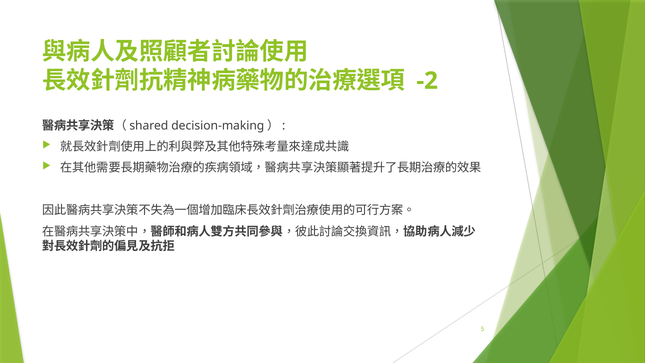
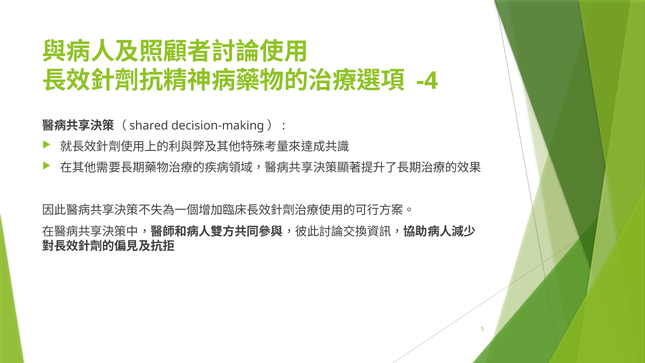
-2: -2 -> -4
